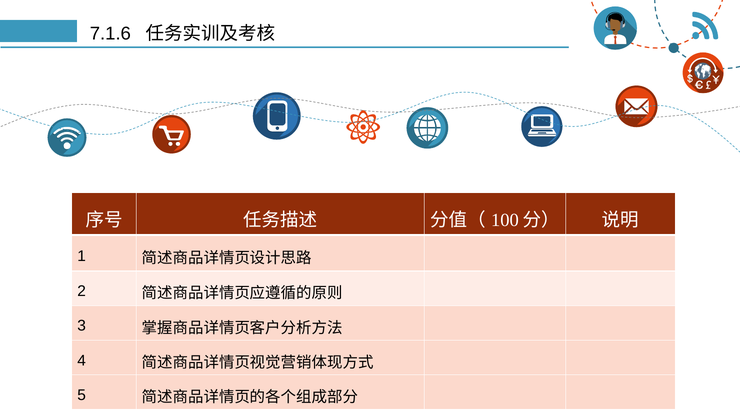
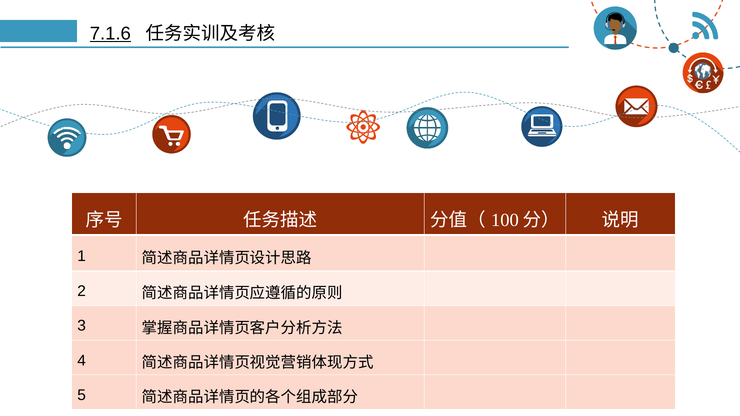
7.1.6 underline: none -> present
